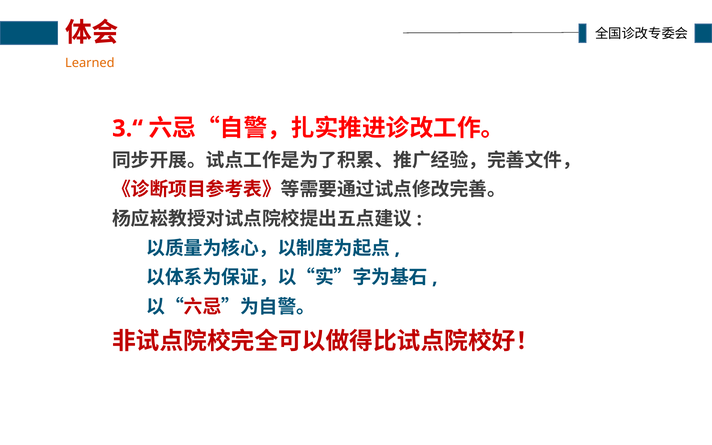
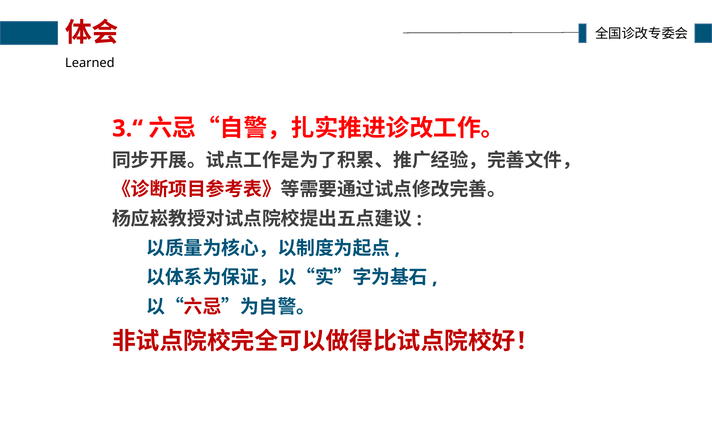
Learned colour: orange -> black
